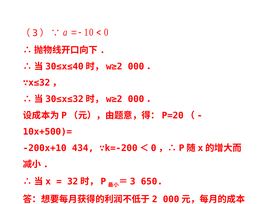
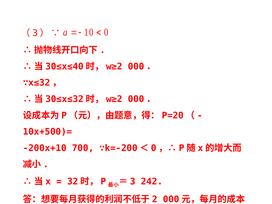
434: 434 -> 700
650: 650 -> 242
